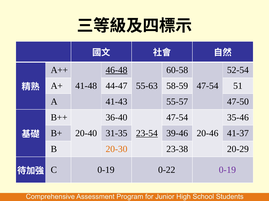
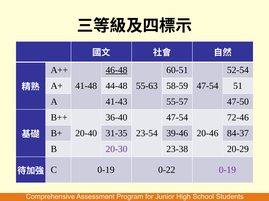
60-58: 60-58 -> 60-51
44-47: 44-47 -> 44-48
35-46: 35-46 -> 72-46
23-54 underline: present -> none
41-37: 41-37 -> 84-37
20-30 colour: orange -> purple
